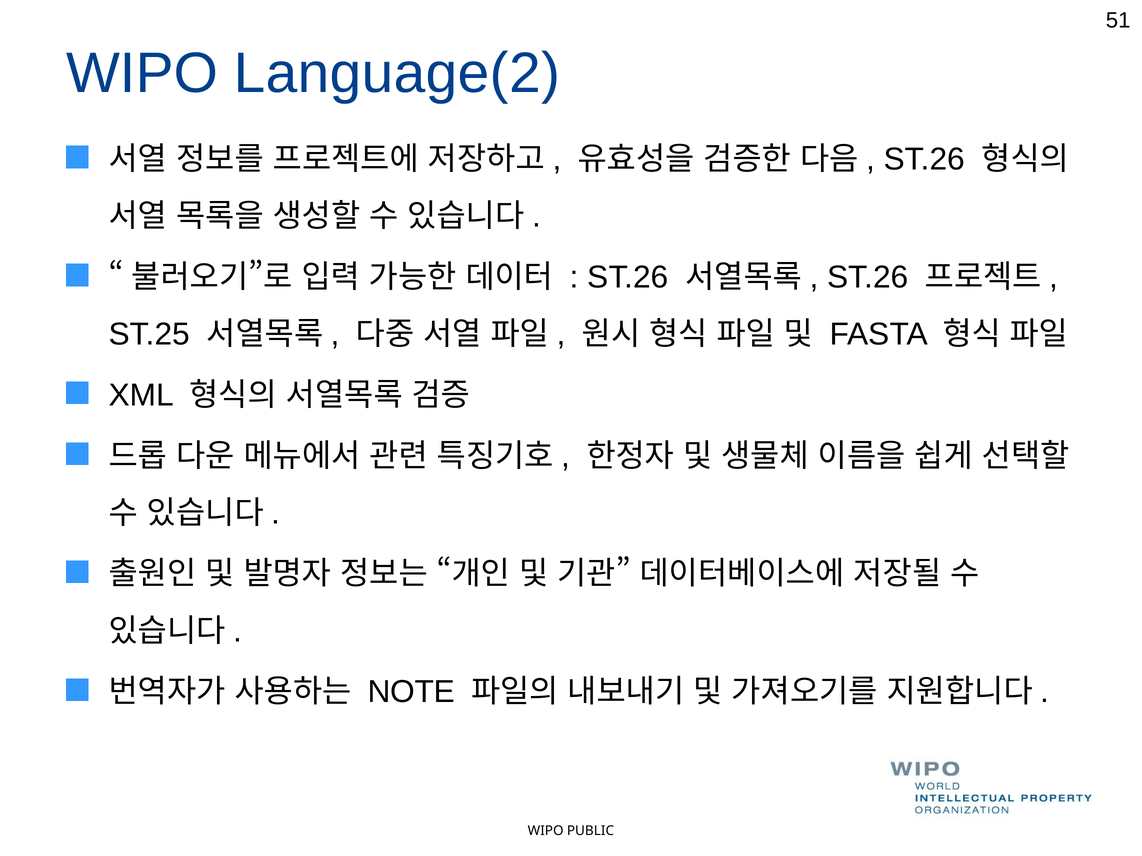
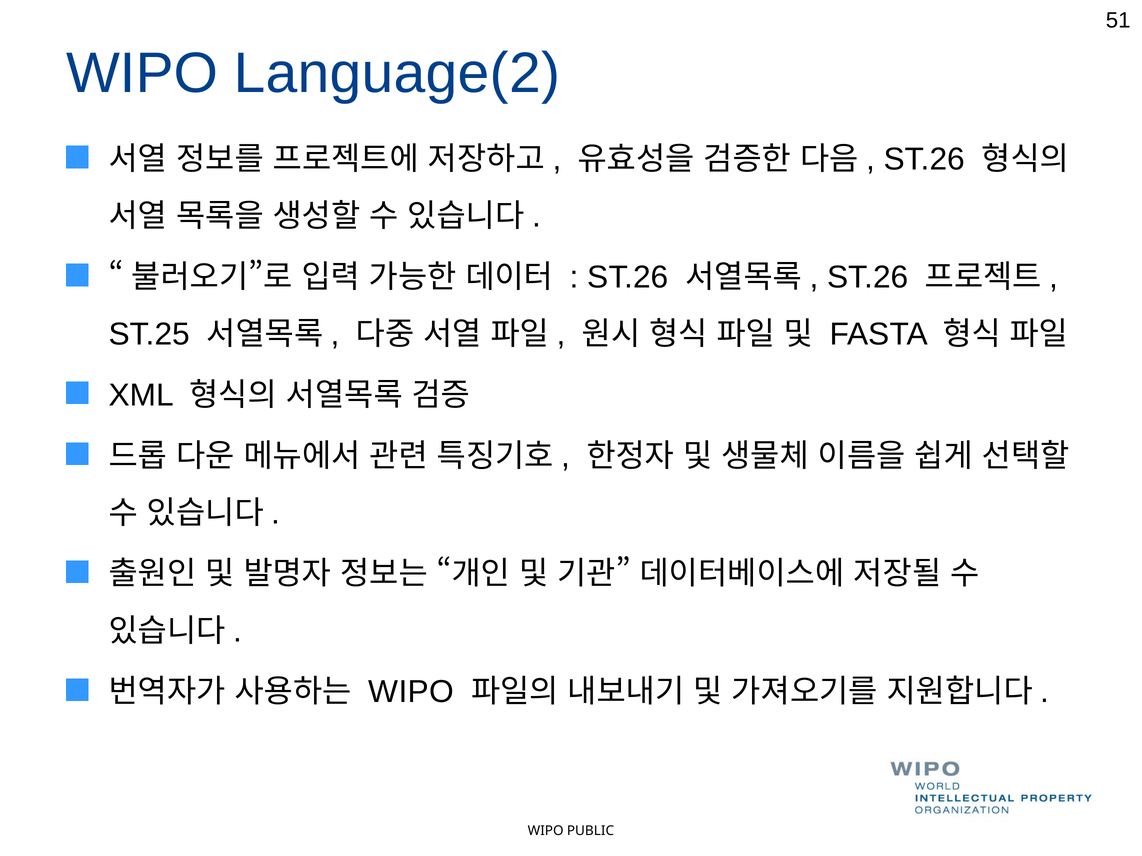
NOTE at (411, 692): NOTE -> WIPO
